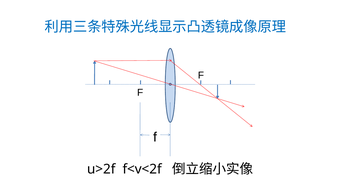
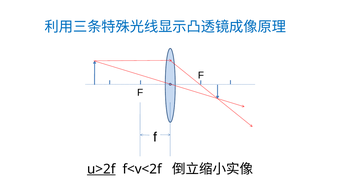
u>2f underline: none -> present
